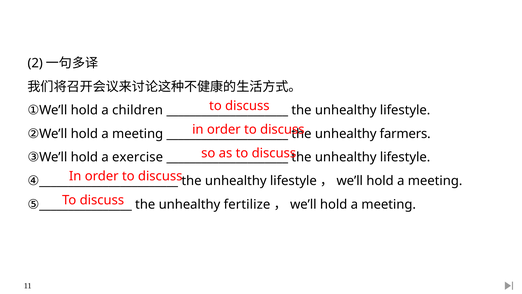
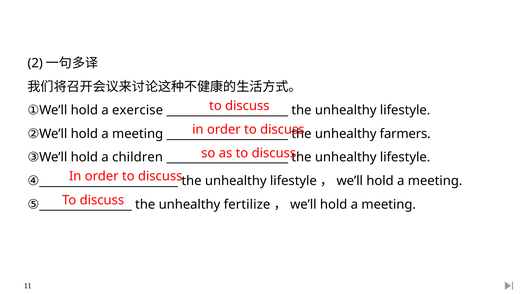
children: children -> exercise
exercise: exercise -> children
